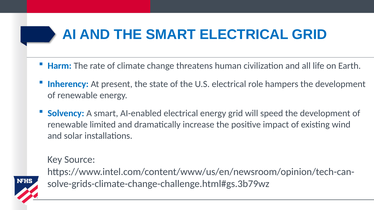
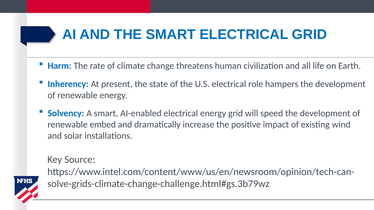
limited: limited -> embed
